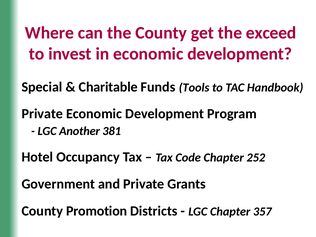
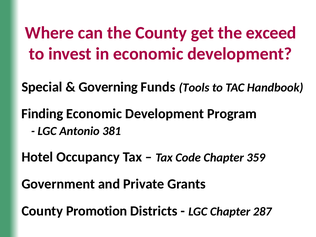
Charitable: Charitable -> Governing
Private at (42, 114): Private -> Finding
Another: Another -> Antonio
252: 252 -> 359
357: 357 -> 287
